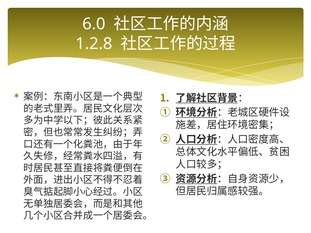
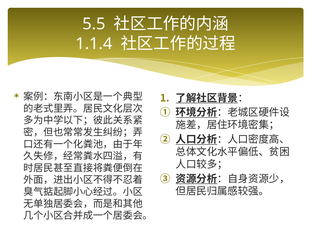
6.0: 6.0 -> 5.5
1.2.8: 1.2.8 -> 1.1.4
